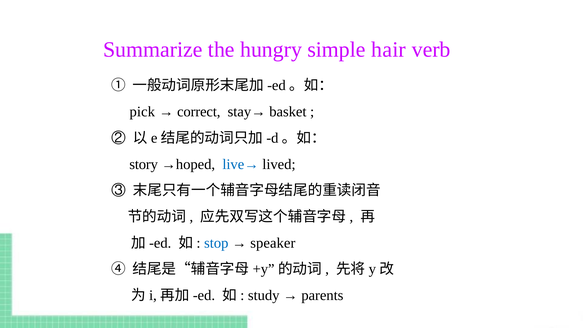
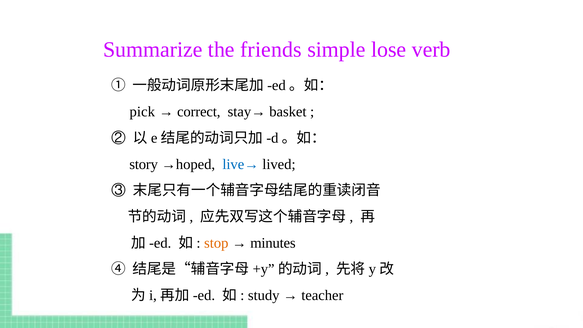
hungry: hungry -> friends
hair: hair -> lose
stop colour: blue -> orange
speaker: speaker -> minutes
parents: parents -> teacher
